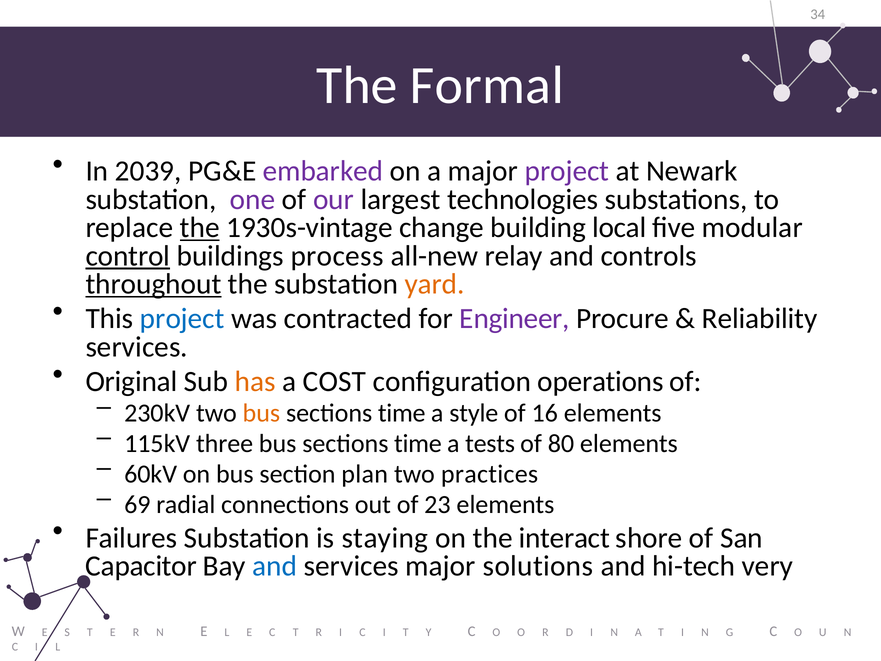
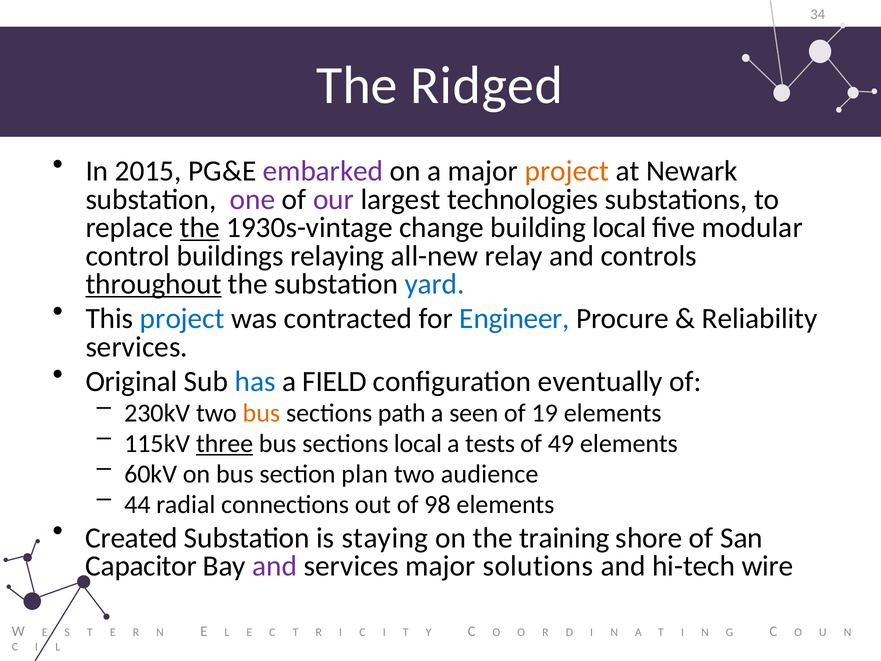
Formal: Formal -> Ridged
2039: 2039 -> 2015
project at (567, 171) colour: purple -> orange
control underline: present -> none
process: process -> relaying
yard colour: orange -> blue
Engineer colour: purple -> blue
has colour: orange -> blue
COST: COST -> FIELD
operations: operations -> eventually
time at (402, 413): time -> path
style: style -> seen
16: 16 -> 19
three underline: none -> present
time at (418, 443): time -> local
80: 80 -> 49
practices: practices -> audience
69: 69 -> 44
23: 23 -> 98
Failures: Failures -> Created
interact: interact -> training
and at (275, 566) colour: blue -> purple
very: very -> wire
